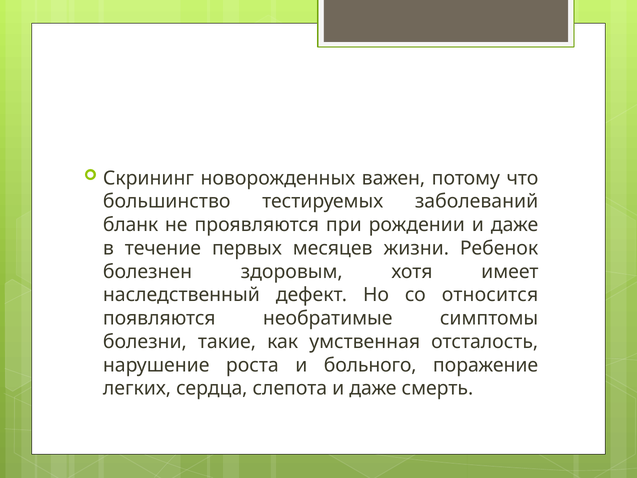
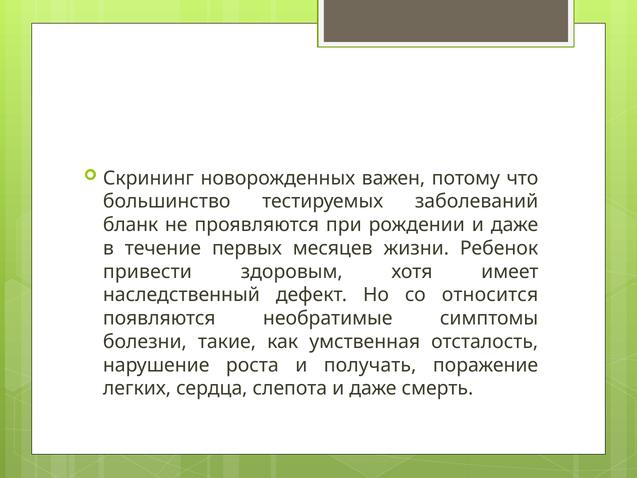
болезнен: болезнен -> привести
больного: больного -> получать
